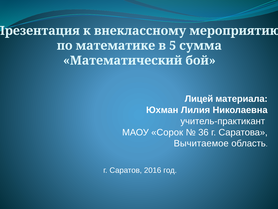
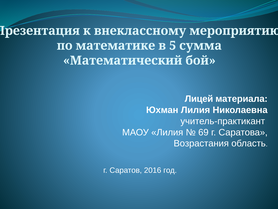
МАОУ Сорок: Сорок -> Лилия
36: 36 -> 69
Вычитаемое: Вычитаемое -> Возрастания
